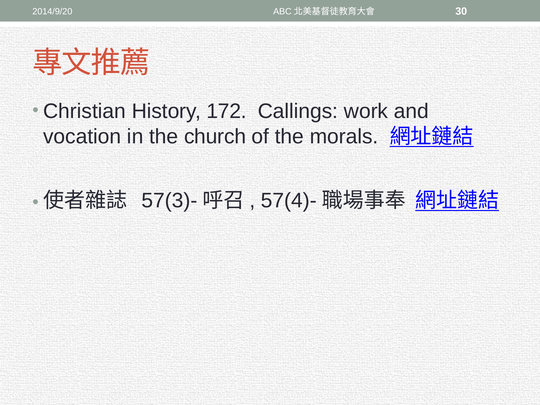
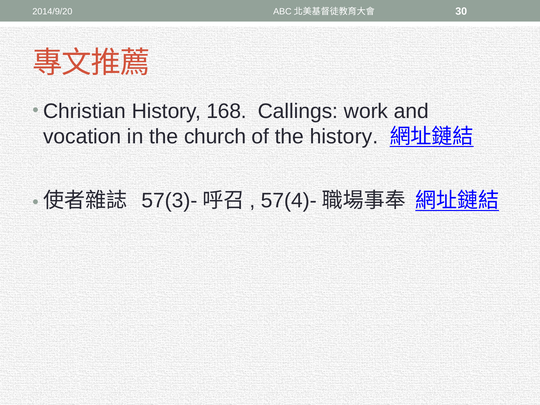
172: 172 -> 168
the morals: morals -> history
